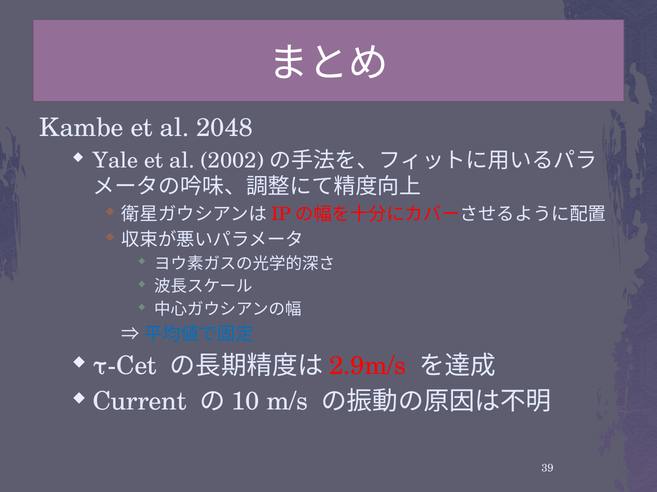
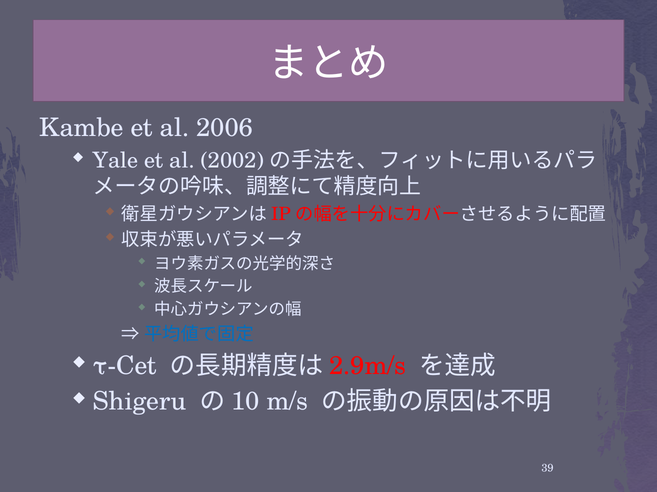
2048: 2048 -> 2006
Current: Current -> Shigeru
